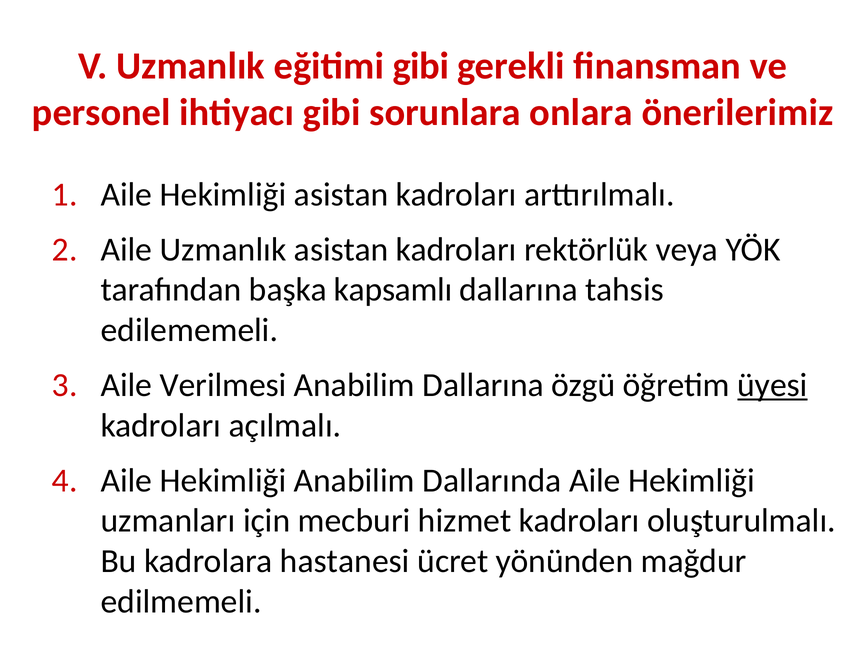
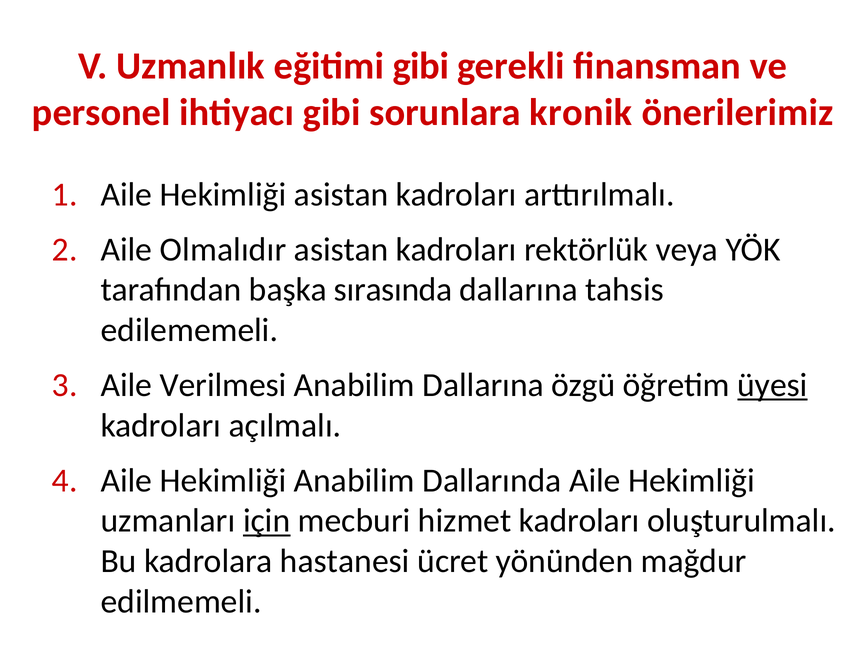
onlara: onlara -> kronik
Aile Uzmanlık: Uzmanlık -> Olmalıdır
kapsamlı: kapsamlı -> sırasında
için underline: none -> present
